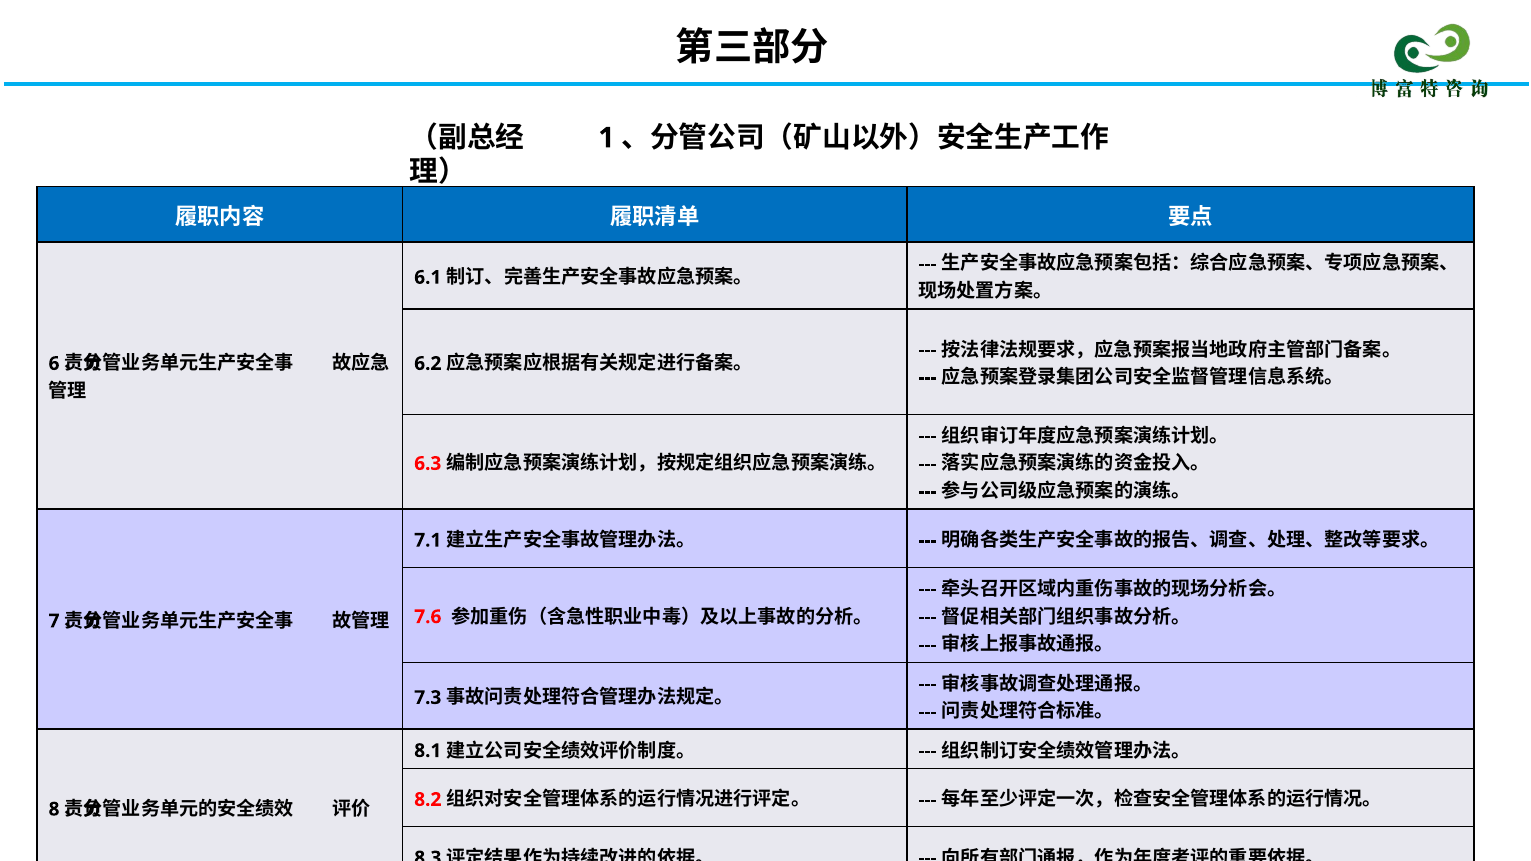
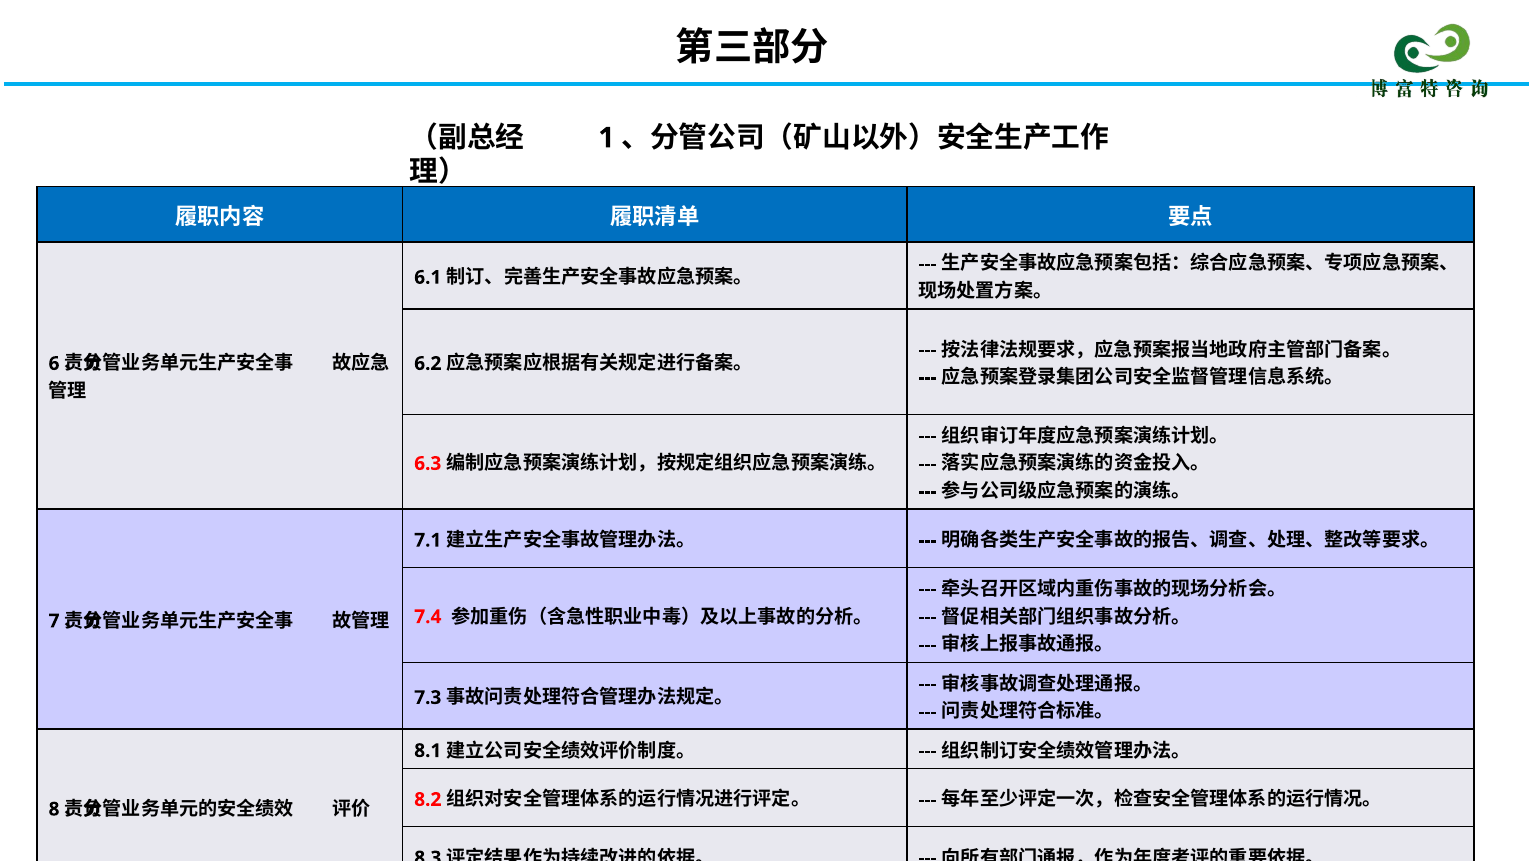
7.6: 7.6 -> 7.4
